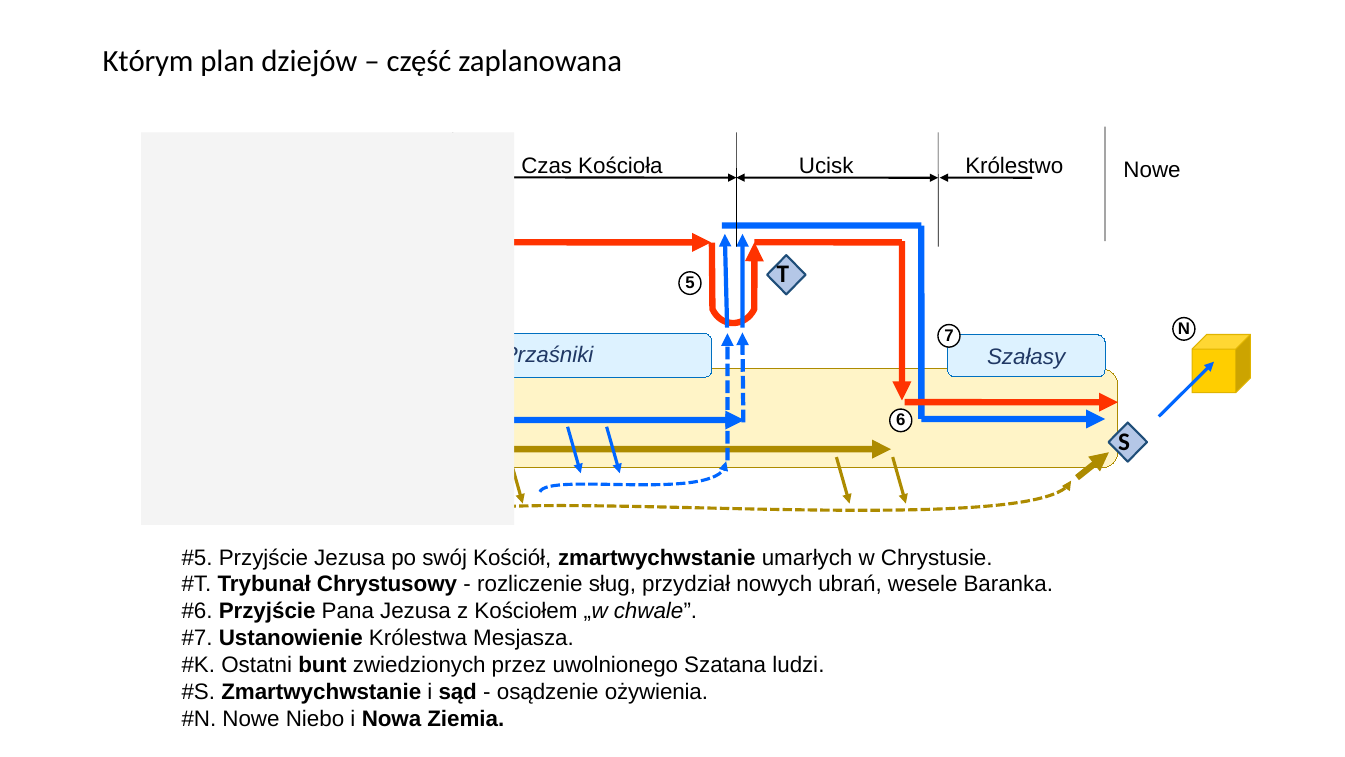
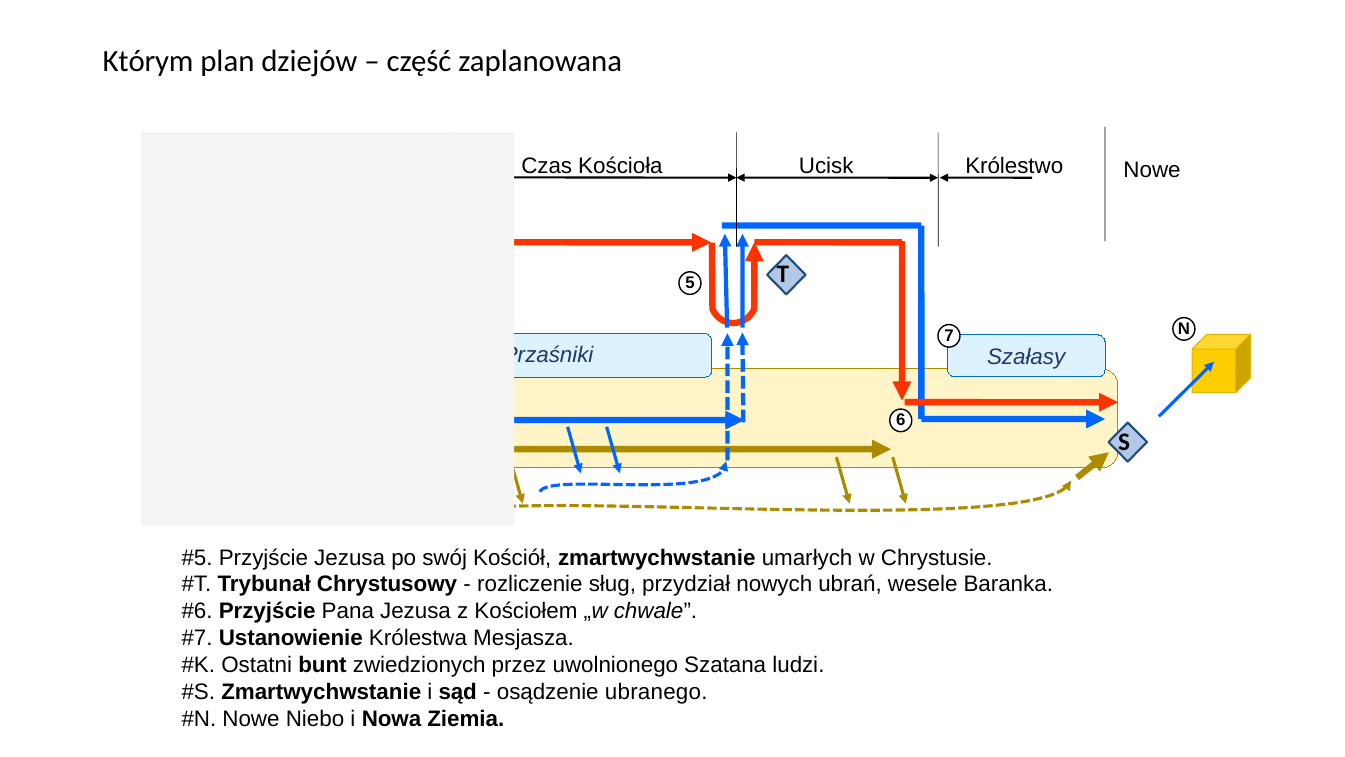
ożywienia: ożywienia -> ubranego
